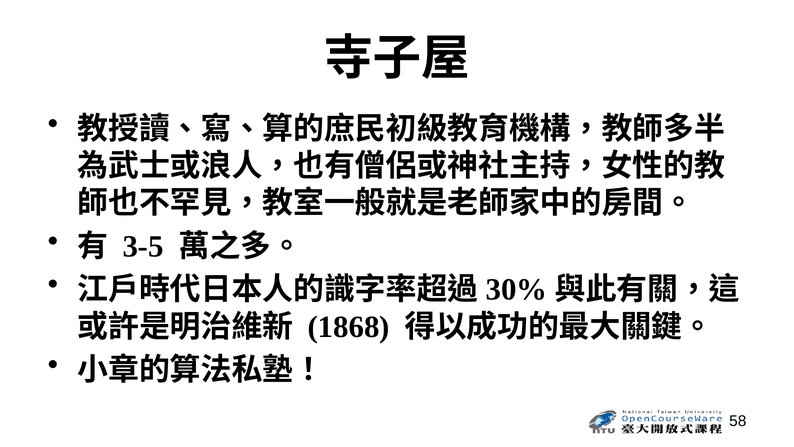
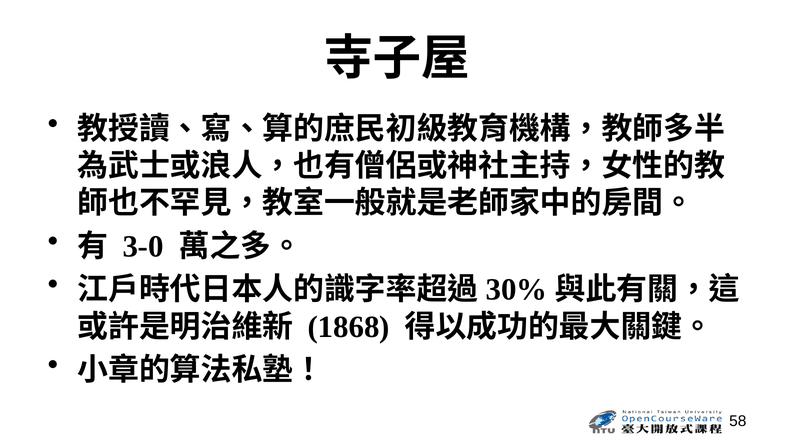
3-5: 3-5 -> 3-0
